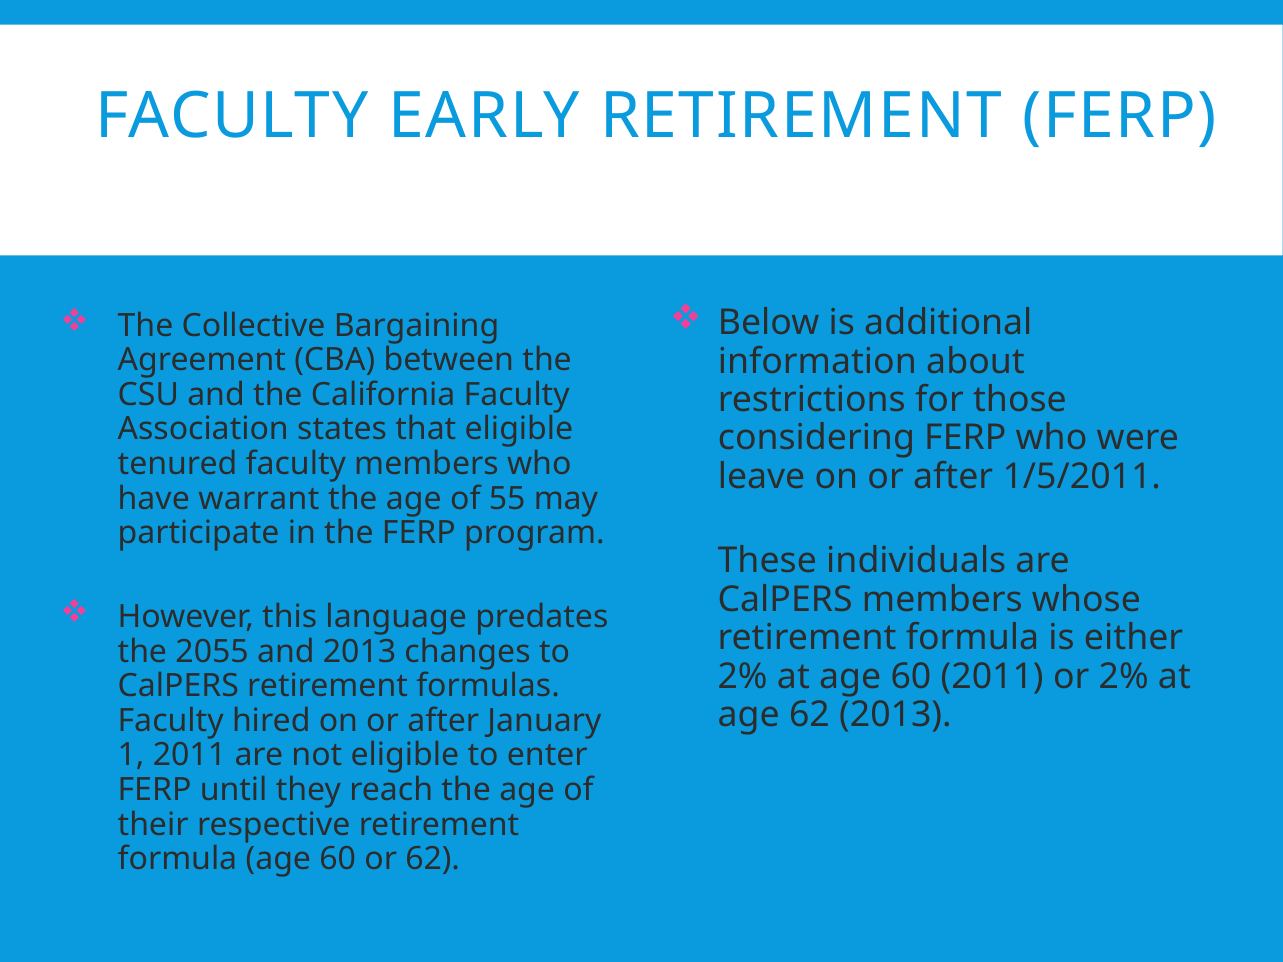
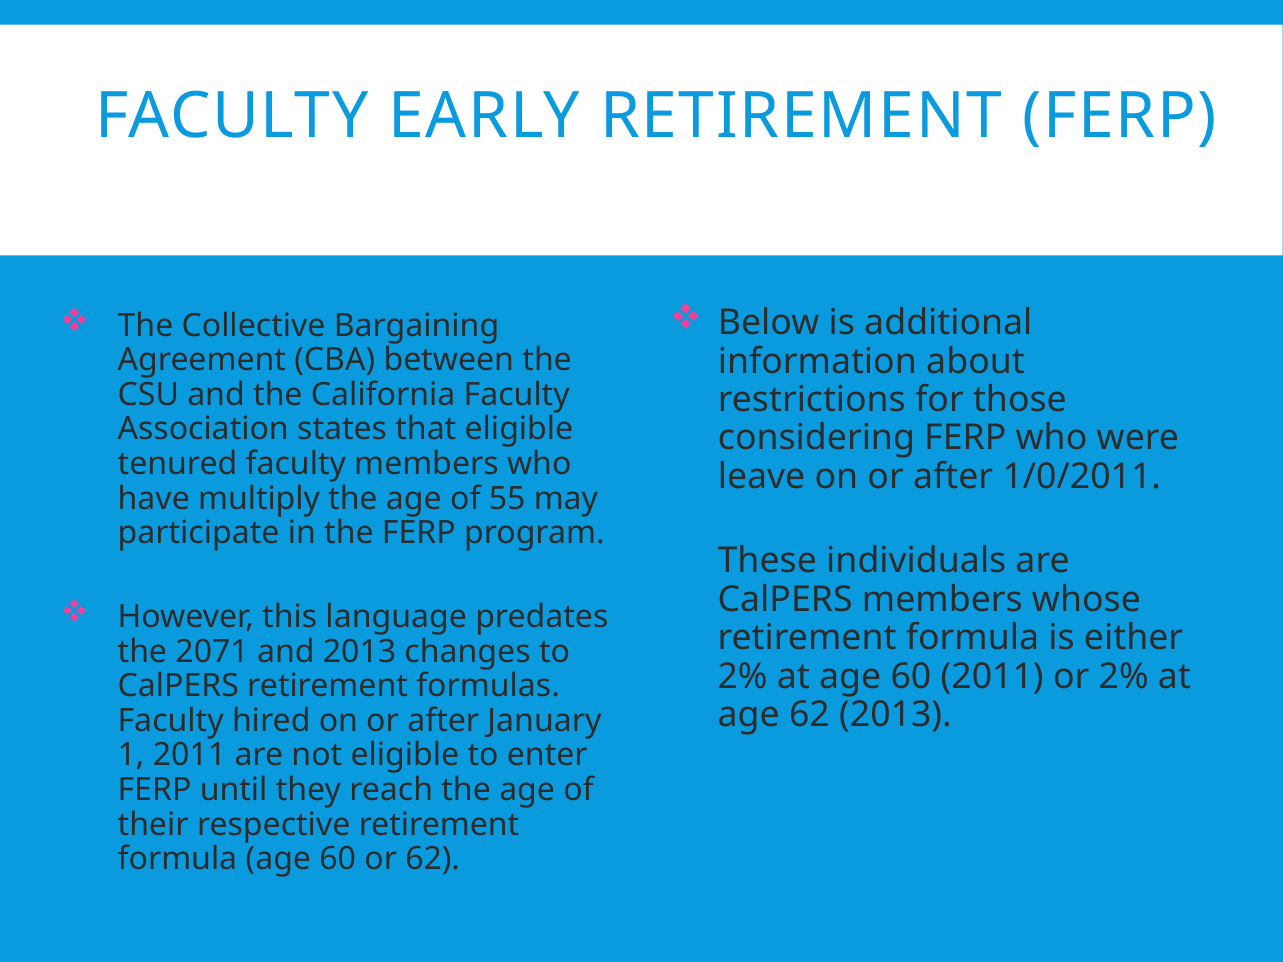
1/5/2011: 1/5/2011 -> 1/0/2011
warrant: warrant -> multiply
2055: 2055 -> 2071
